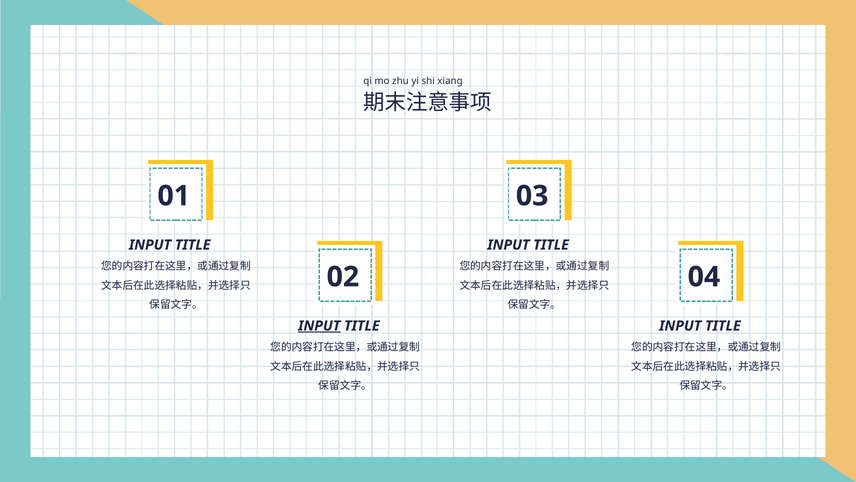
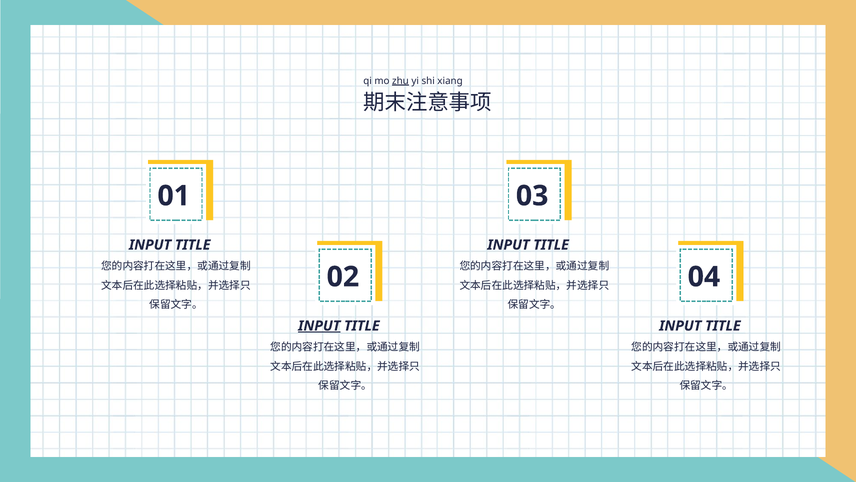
zhu underline: none -> present
